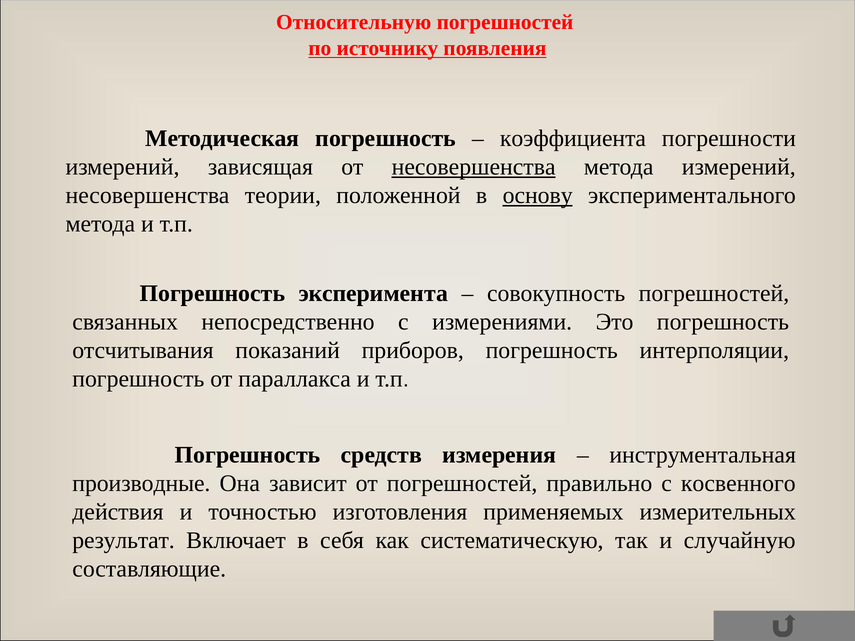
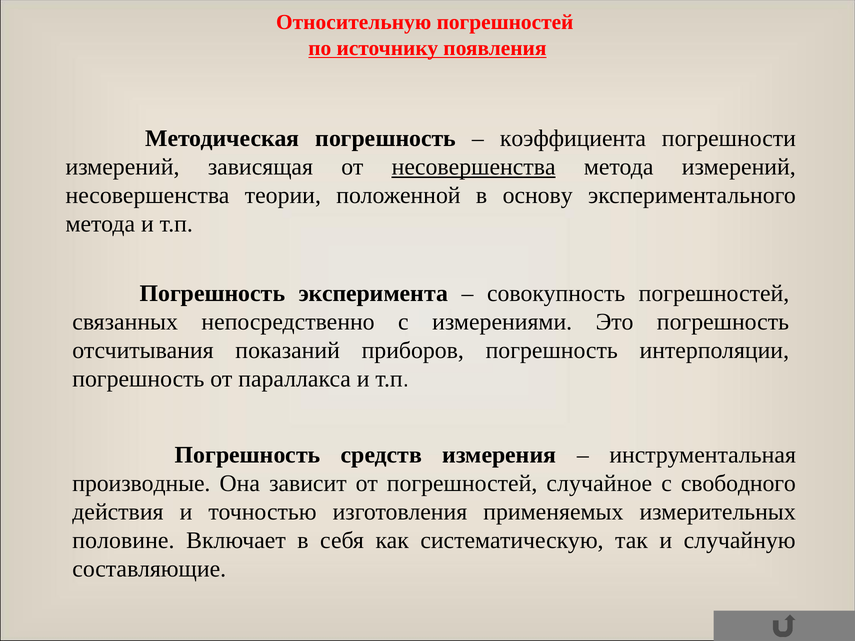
основу underline: present -> none
правильно: правильно -> случайное
косвенного: косвенного -> свободного
результат: результат -> половине
